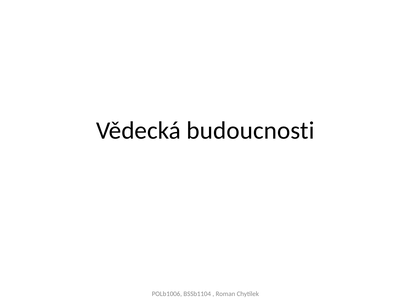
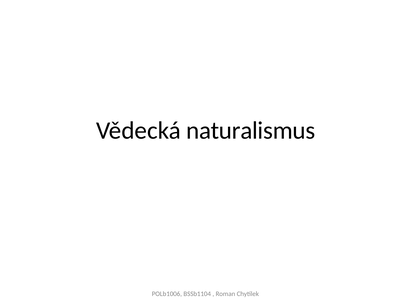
budoucnosti: budoucnosti -> naturalismus
